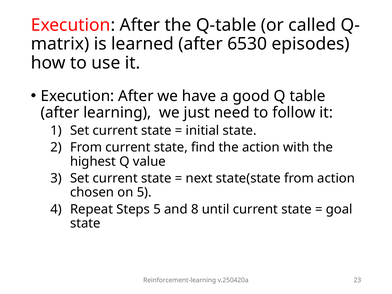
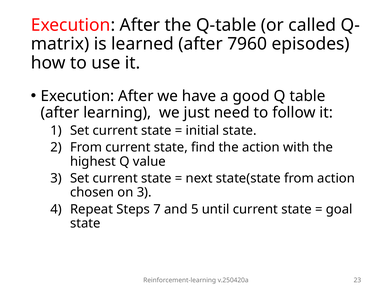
6530: 6530 -> 7960
on 5: 5 -> 3
Steps 5: 5 -> 7
8: 8 -> 5
